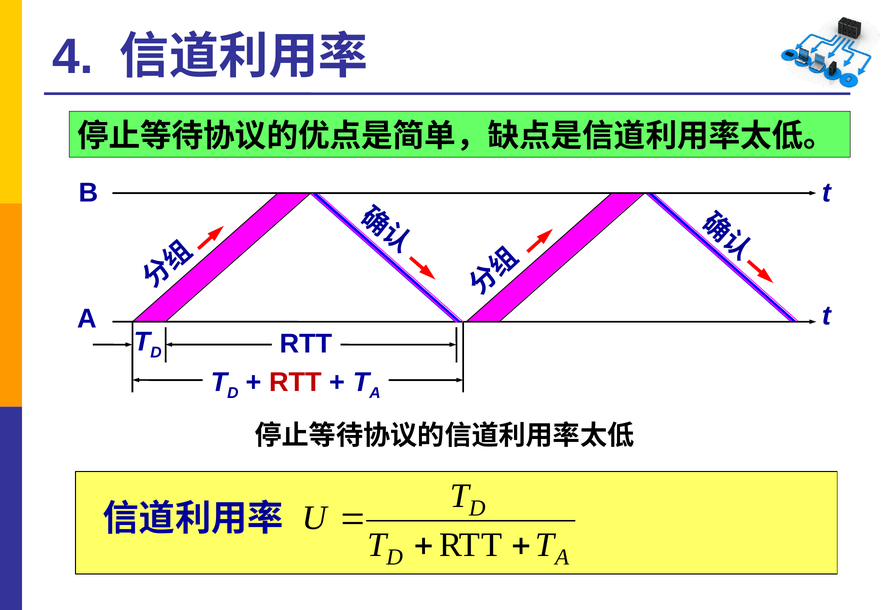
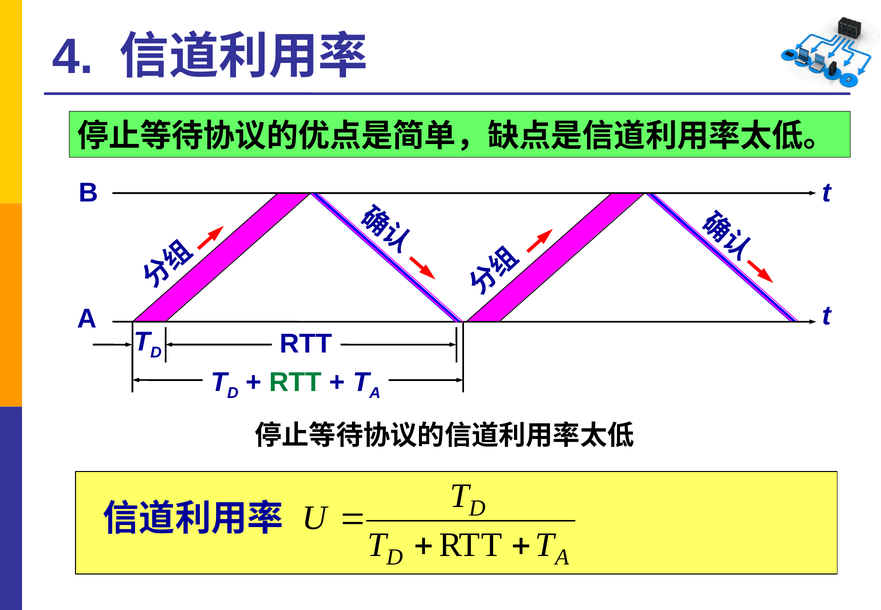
RTT at (296, 382) colour: red -> green
